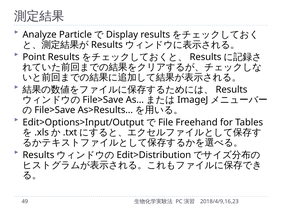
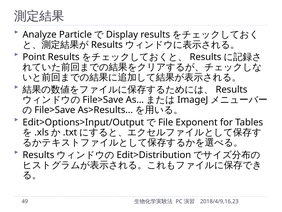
Freehand: Freehand -> Exponent
